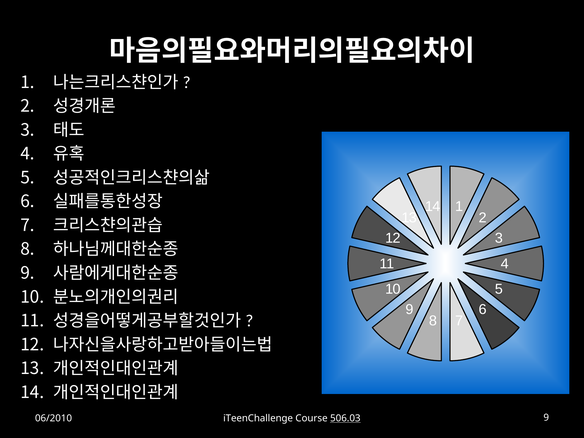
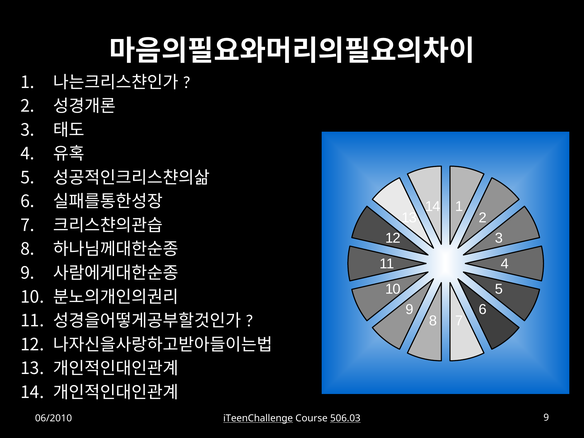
iTeenChallenge underline: none -> present
